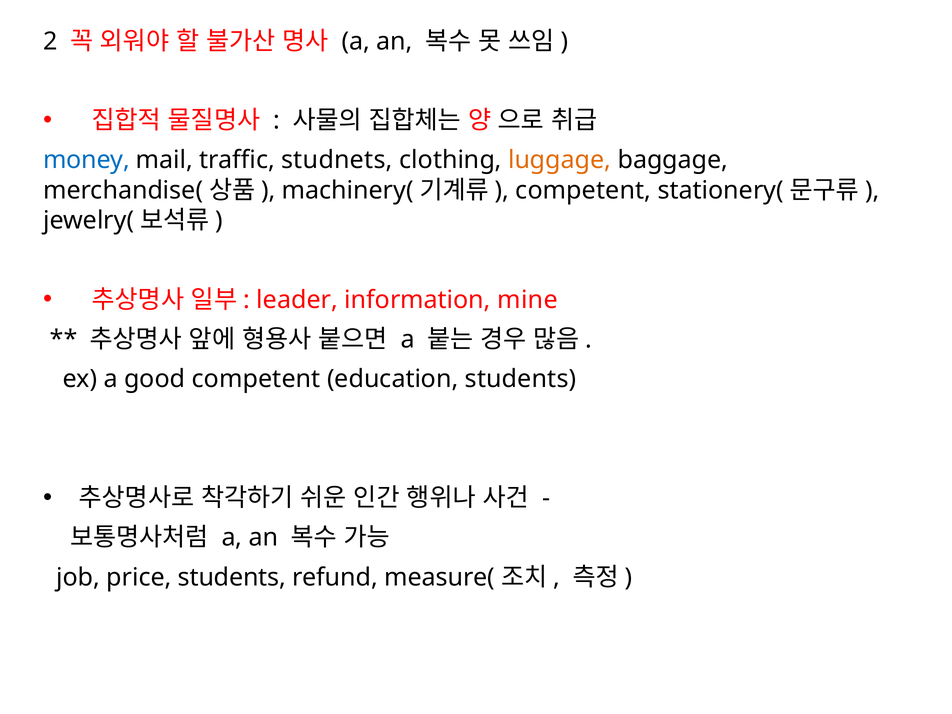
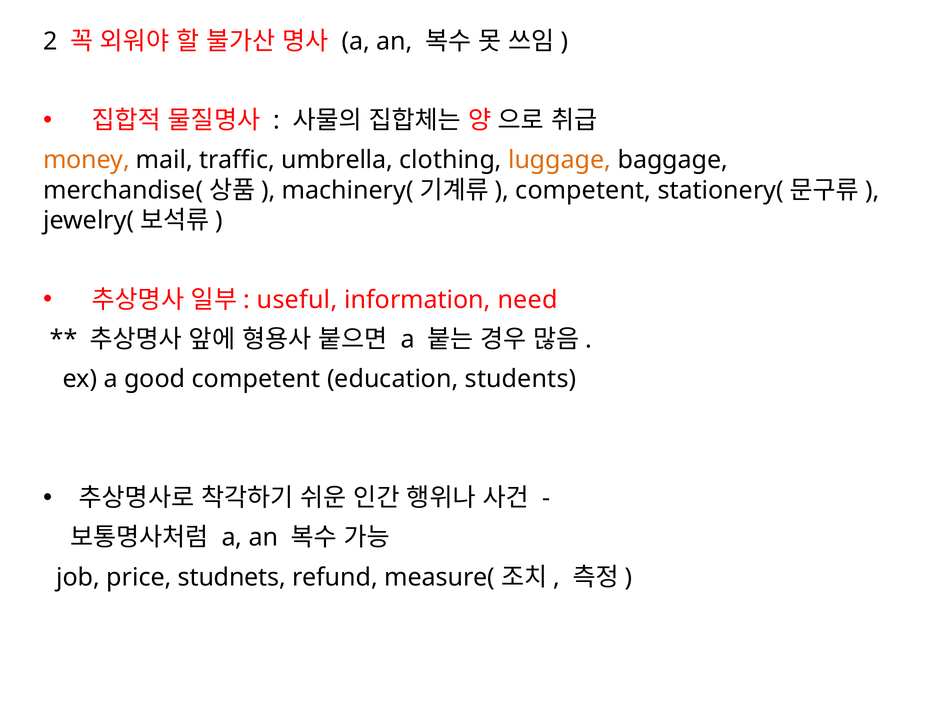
money colour: blue -> orange
studnets: studnets -> umbrella
leader: leader -> useful
mine: mine -> need
price students: students -> studnets
